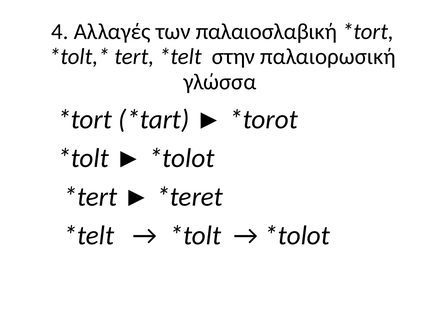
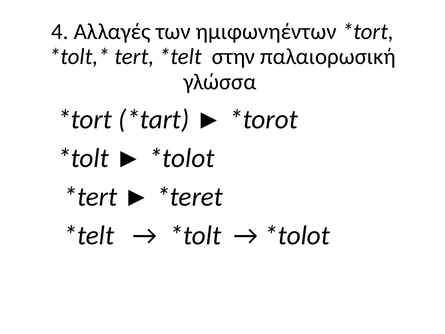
παλαιοσλαβική: παλαιοσλαβική -> ημιφωνηέντων
